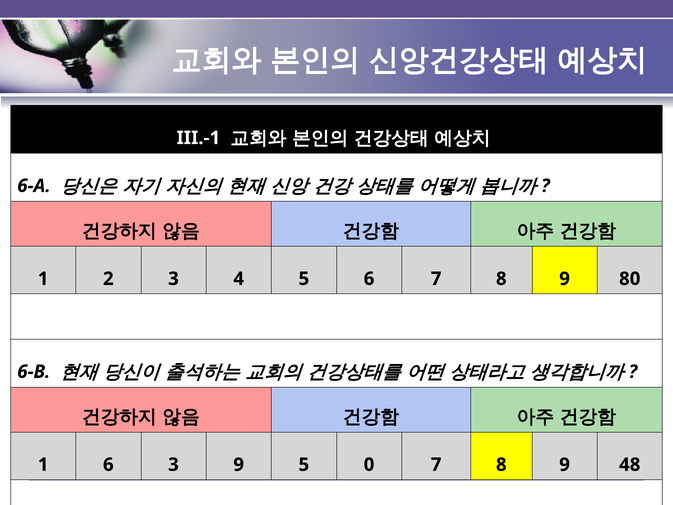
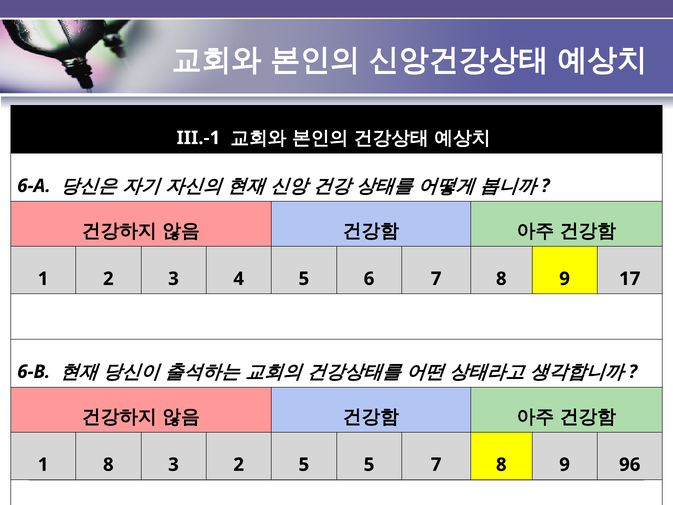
80: 80 -> 17
1 6: 6 -> 8
3 9: 9 -> 2
5 0: 0 -> 5
48: 48 -> 96
